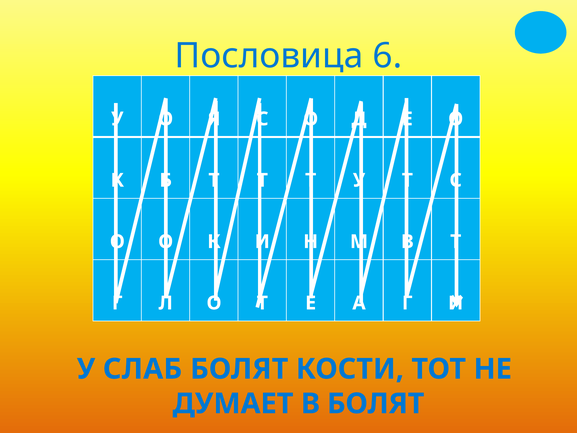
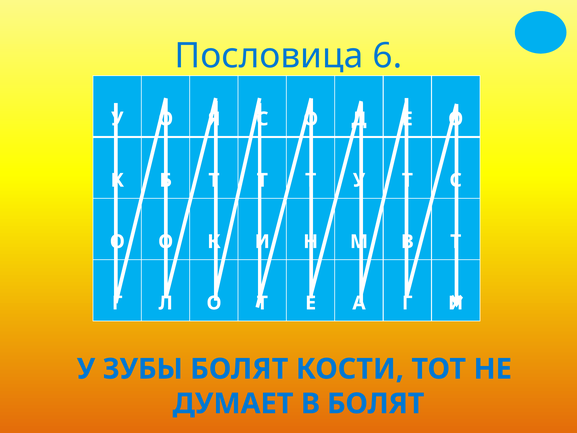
СЛАБ: СЛАБ -> ЗУБЫ
